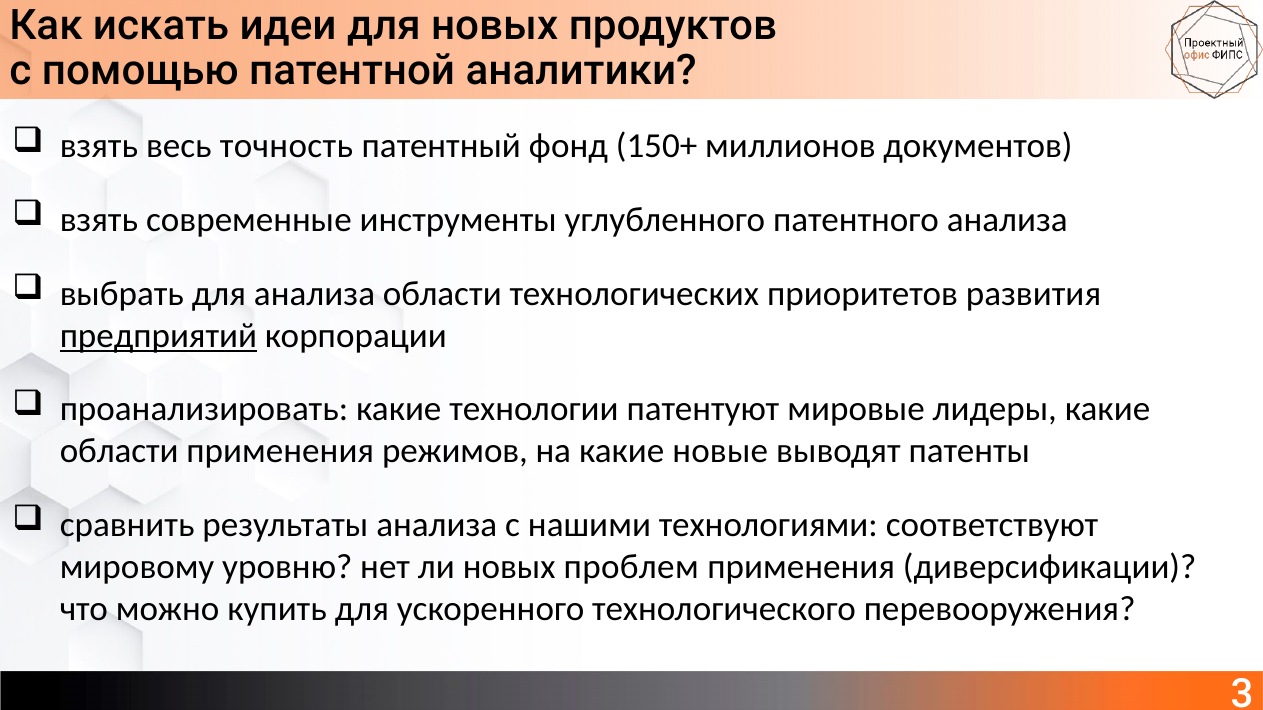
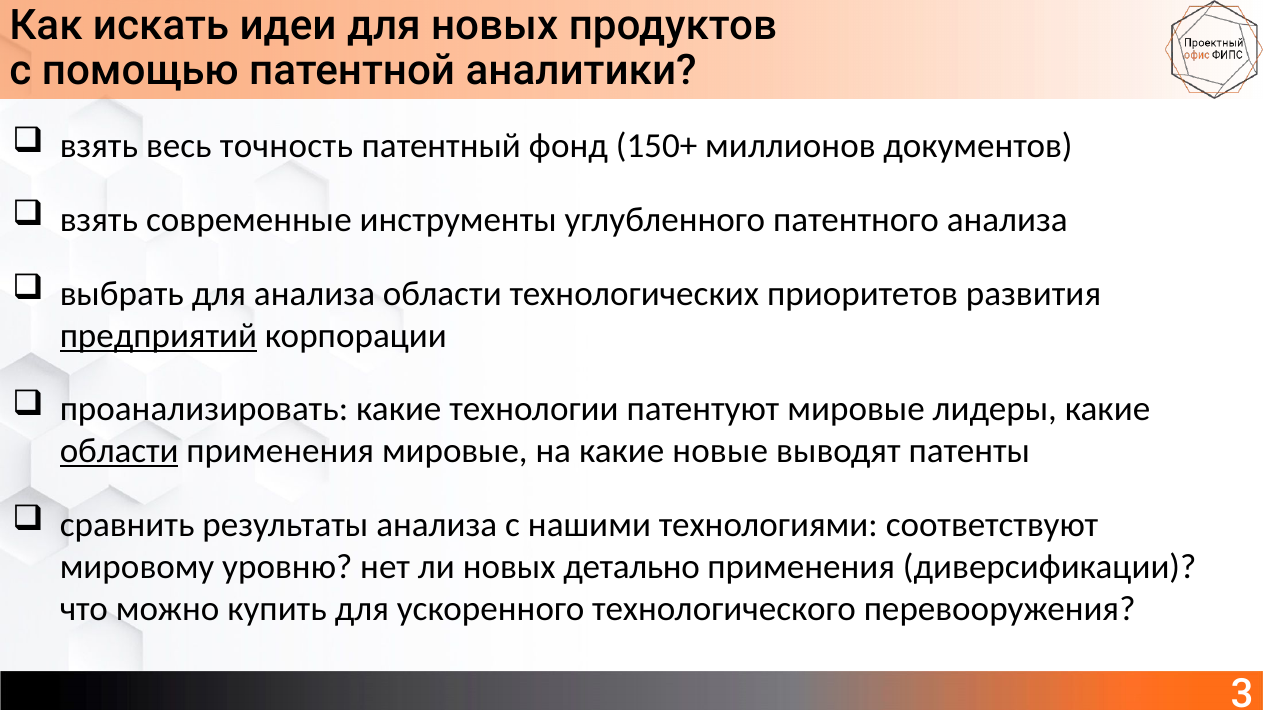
области at (119, 452) underline: none -> present
применения режимов: режимов -> мировые
проблем: проблем -> детально
